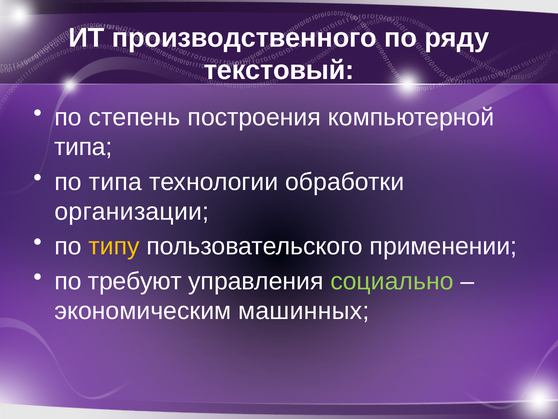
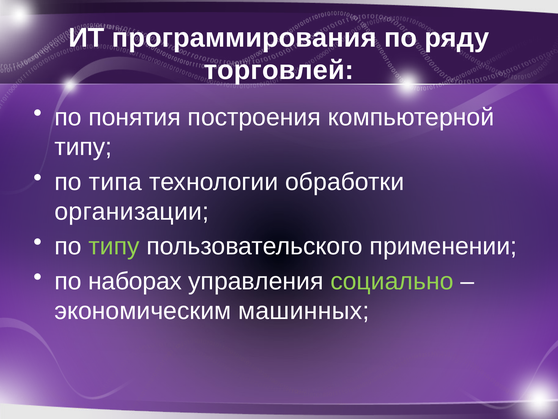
производственного: производственного -> программирования
текстовый: текстовый -> торговлей
степень: степень -> понятия
типа at (83, 147): типа -> типу
типу at (114, 246) colour: yellow -> light green
требуют: требуют -> наборах
